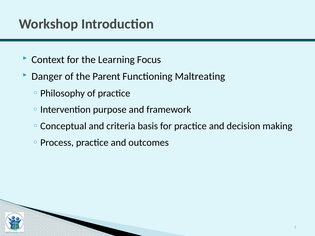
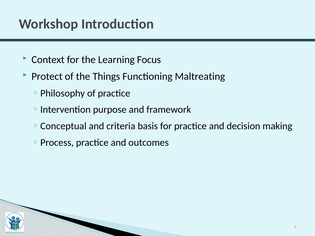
Danger: Danger -> Protect
Parent: Parent -> Things
